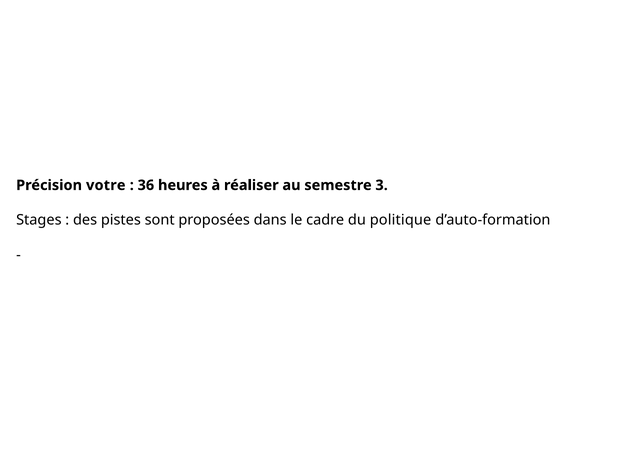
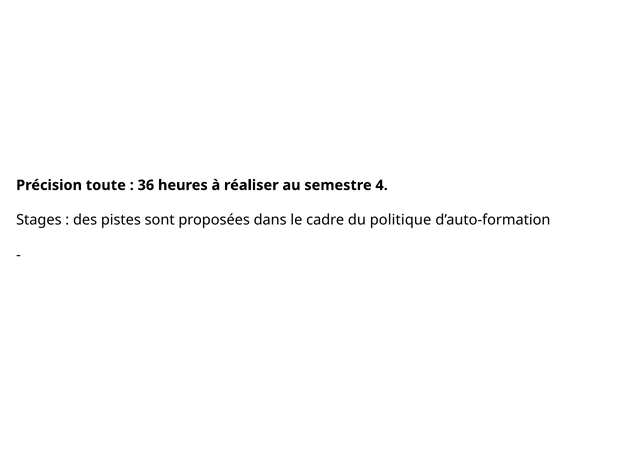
votre: votre -> toute
3: 3 -> 4
